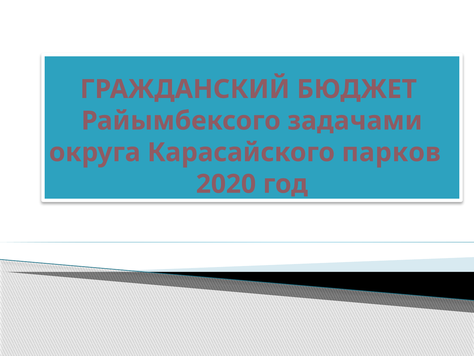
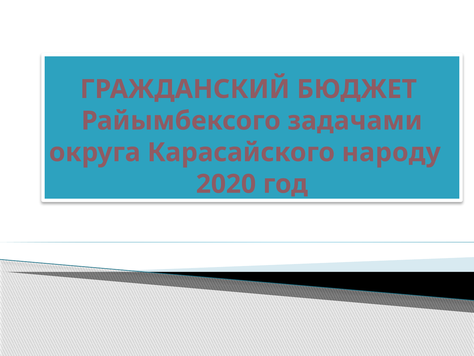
парков: парков -> народу
